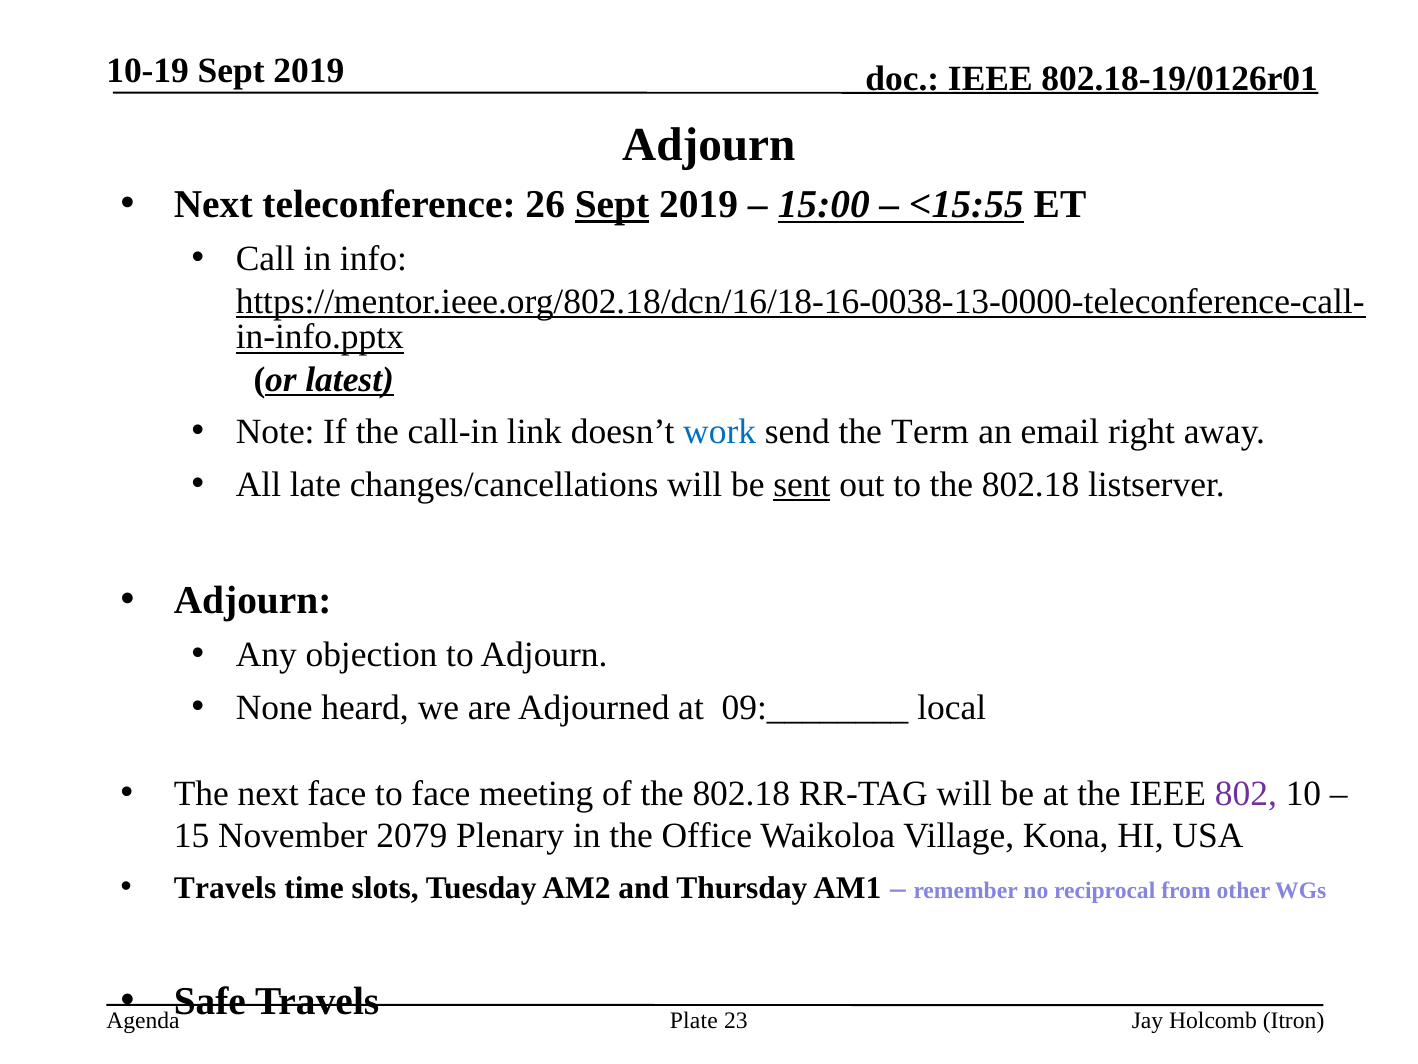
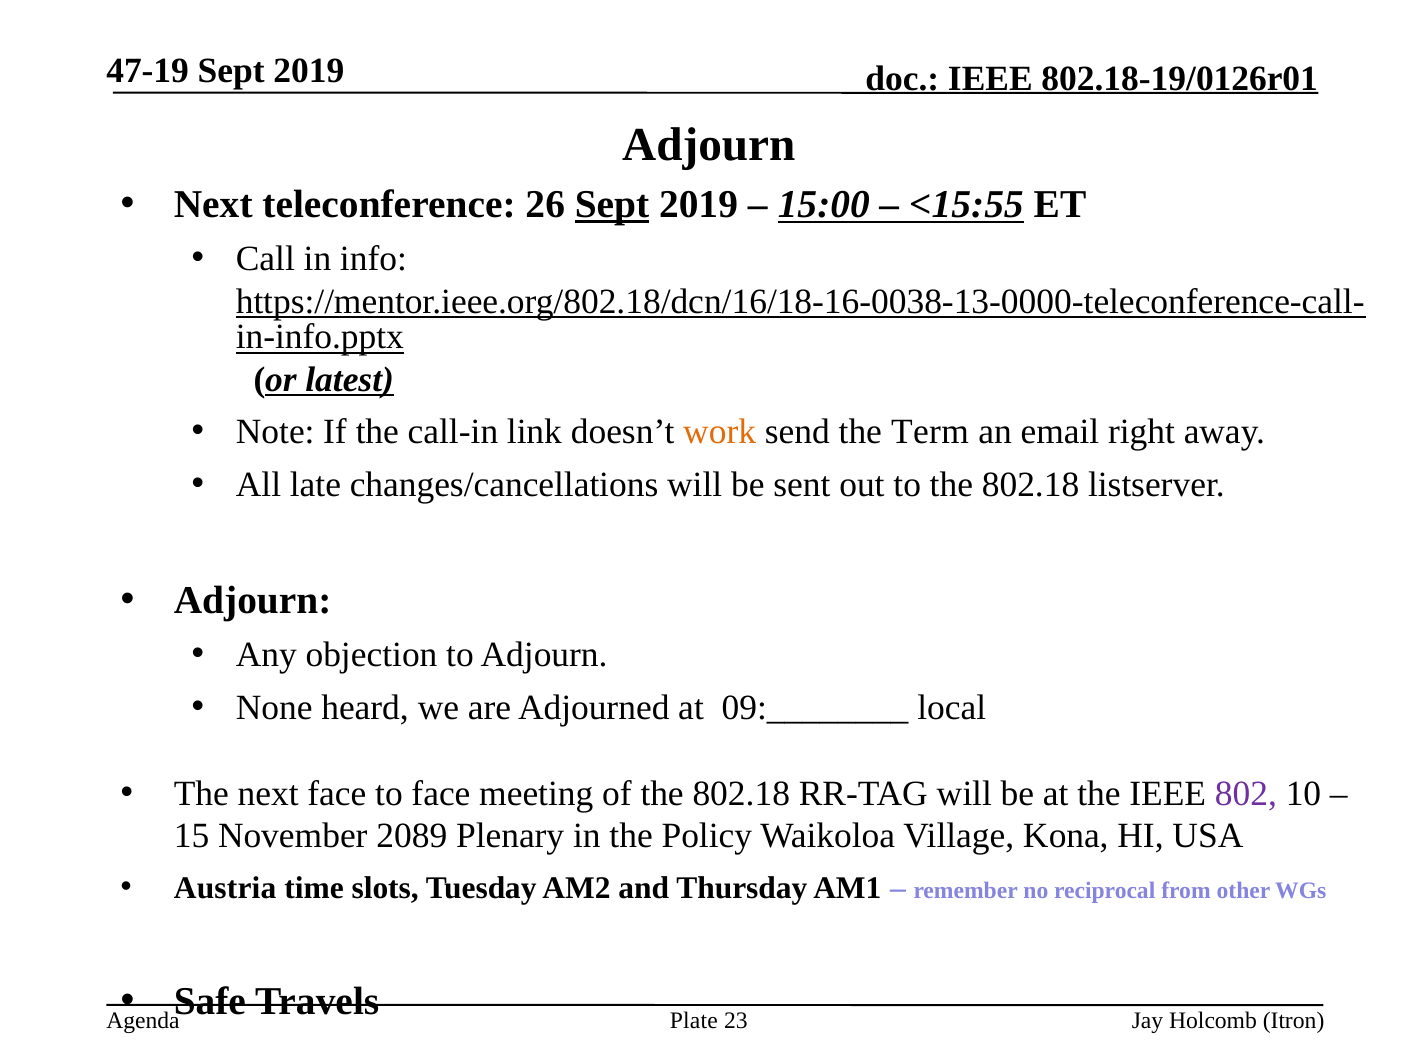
10-19: 10-19 -> 47-19
work colour: blue -> orange
sent underline: present -> none
2079: 2079 -> 2089
Office: Office -> Policy
Travels at (225, 887): Travels -> Austria
